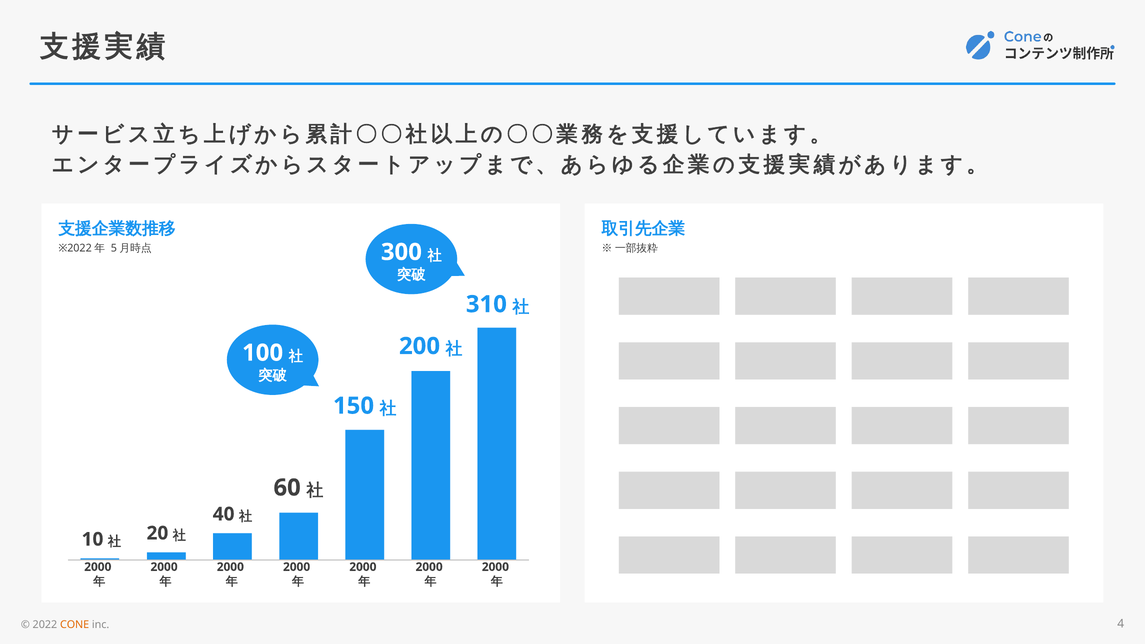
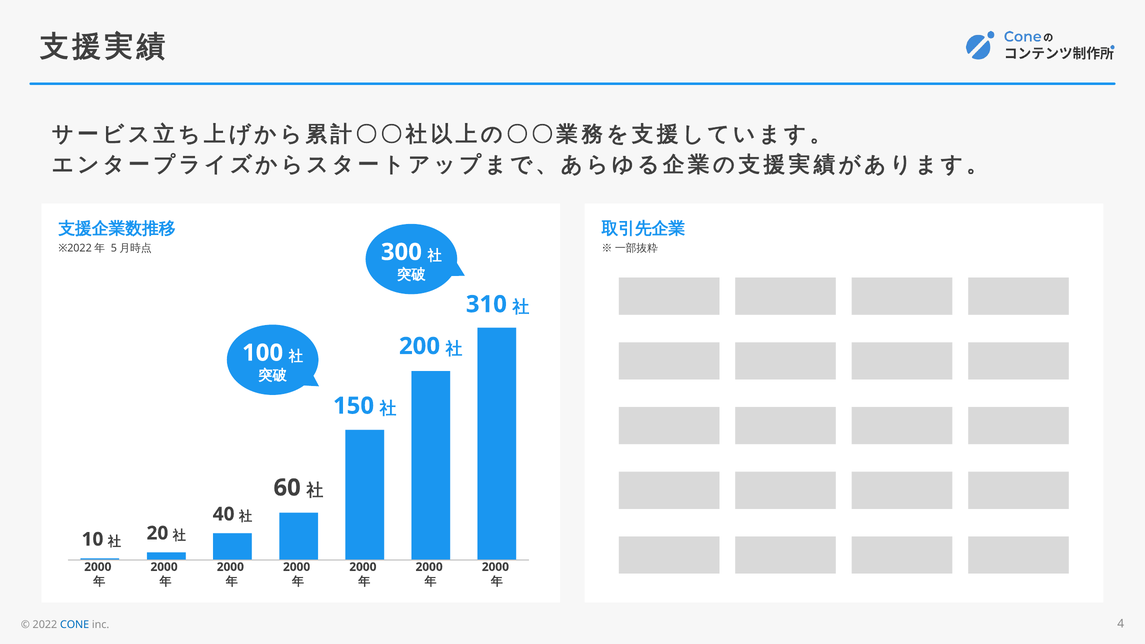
CONE colour: orange -> blue
